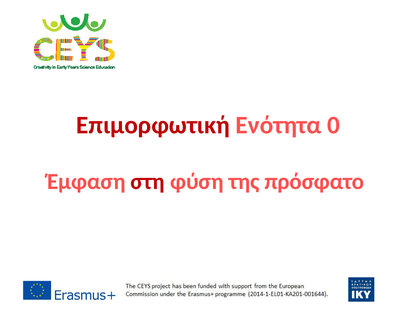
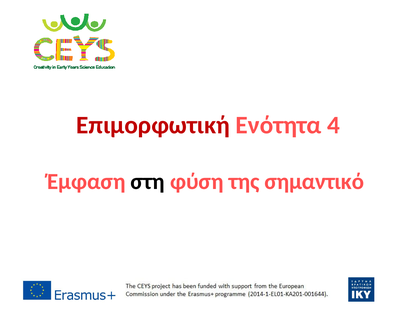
0: 0 -> 4
στη colour: red -> black
πρόσφατο: πρόσφατο -> σημαντικό
